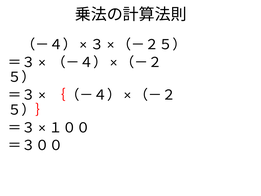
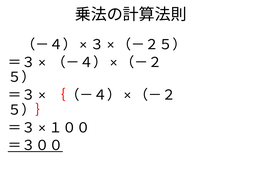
＝３００ underline: none -> present
